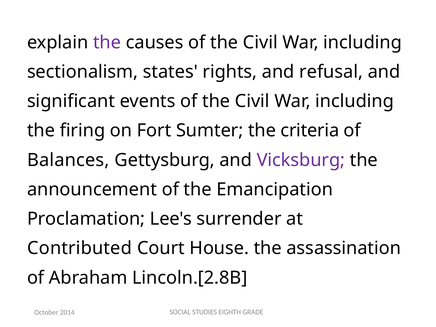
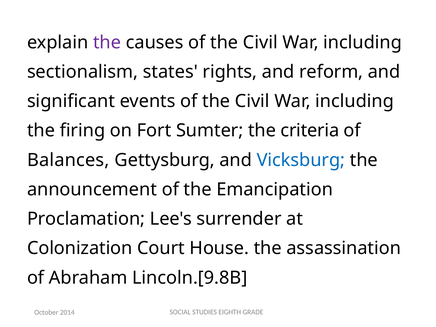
refusal: refusal -> reform
Vicksburg colour: purple -> blue
Contributed: Contributed -> Colonization
Lincoln.[2.8B: Lincoln.[2.8B -> Lincoln.[9.8B
